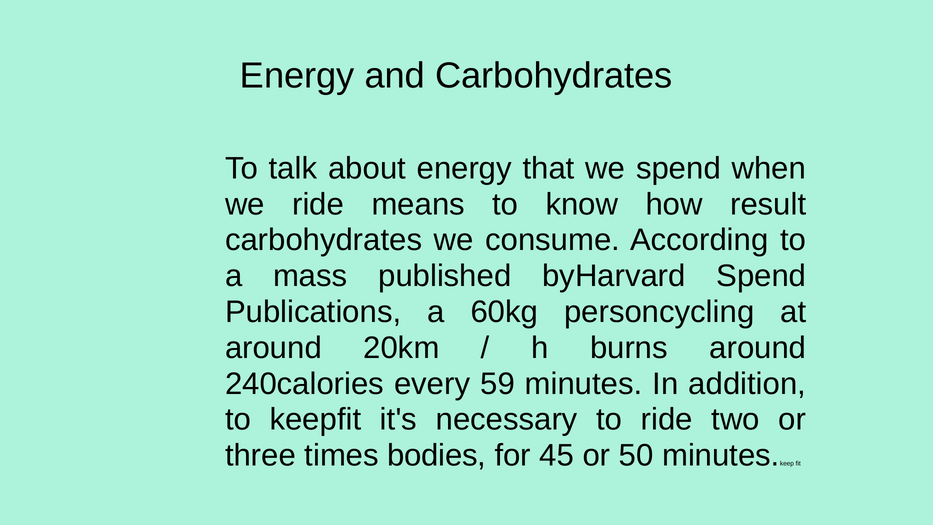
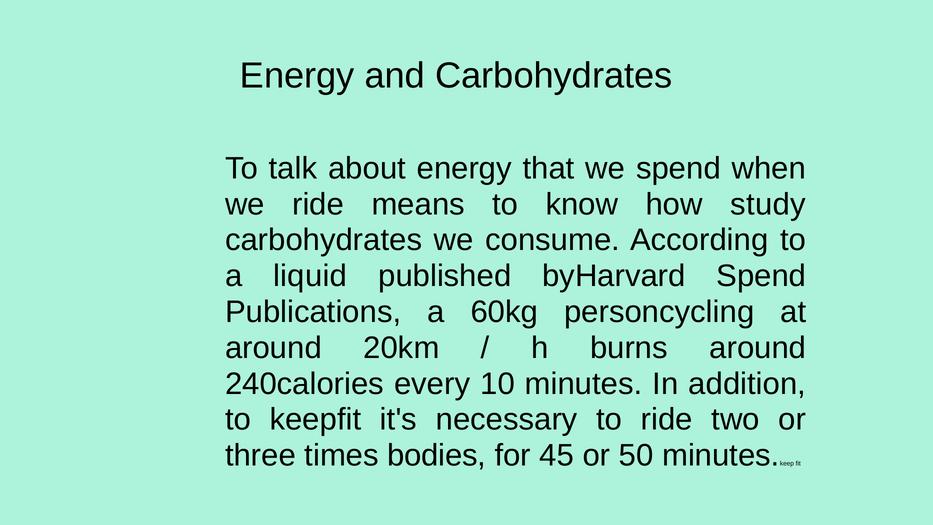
result: result -> study
mass: mass -> liquid
59: 59 -> 10
